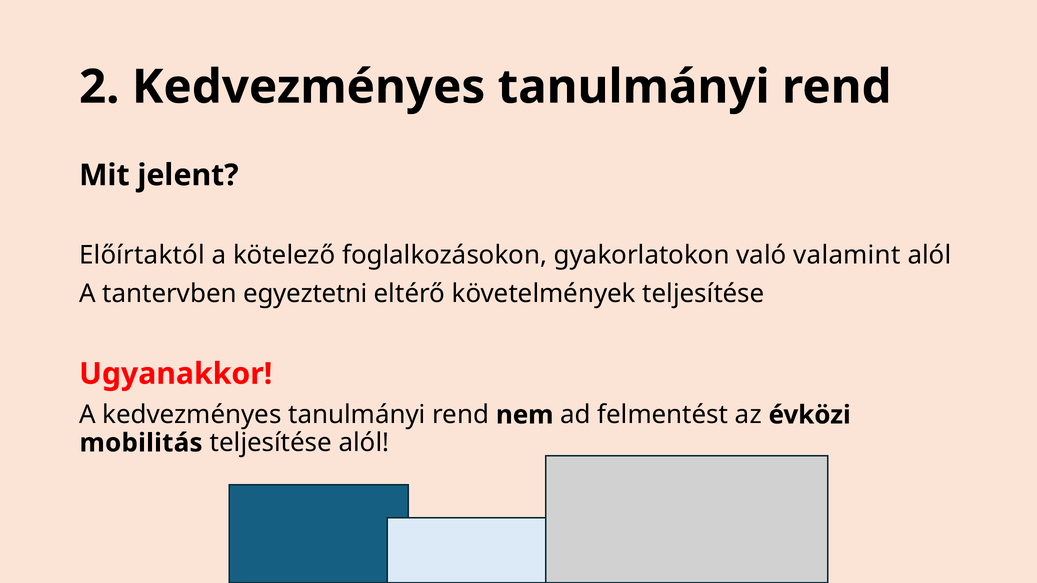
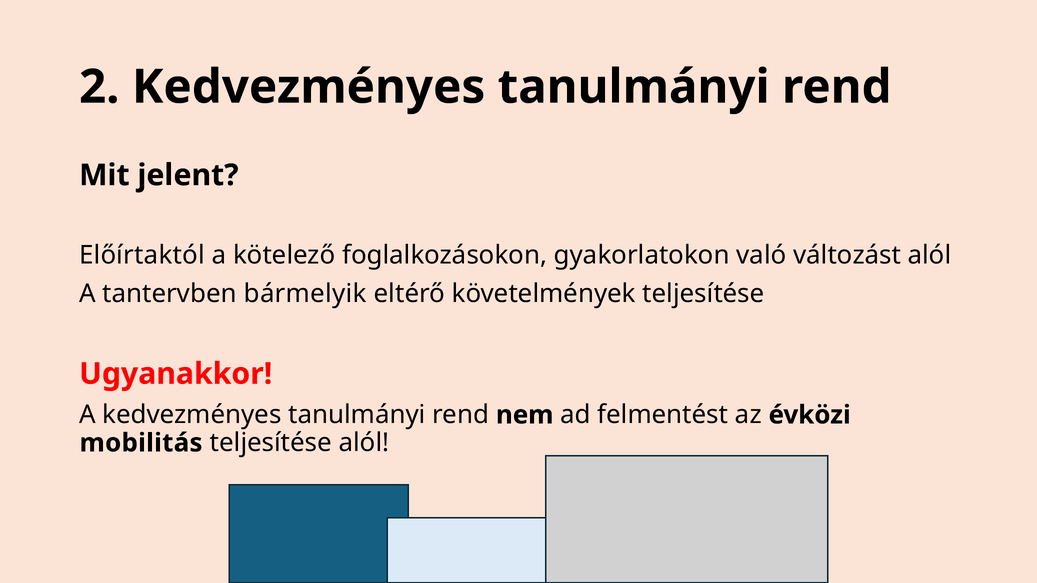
valamint: valamint -> változást
egyeztetni: egyeztetni -> bármelyik
